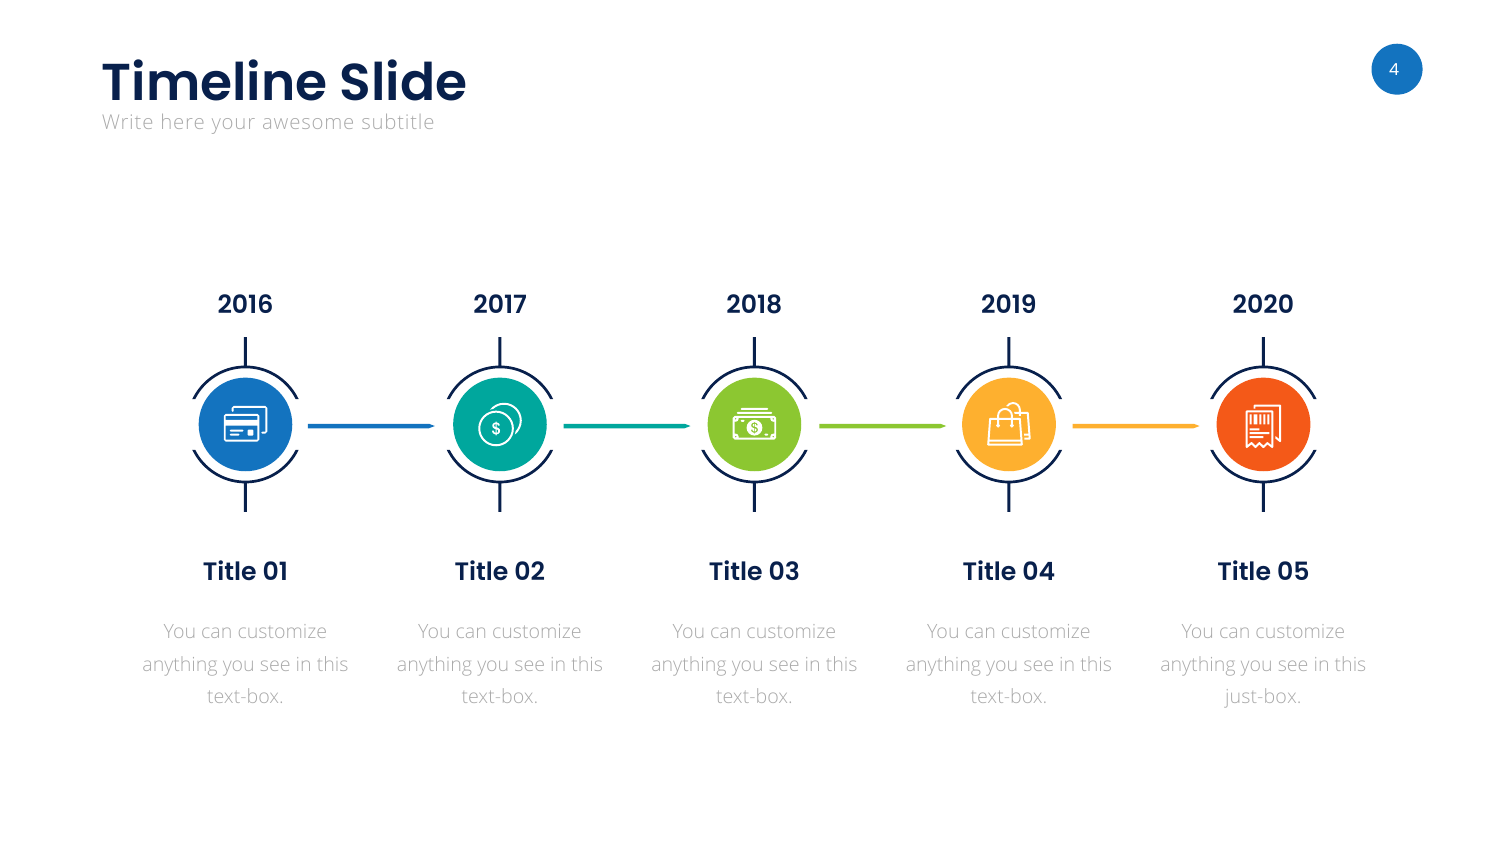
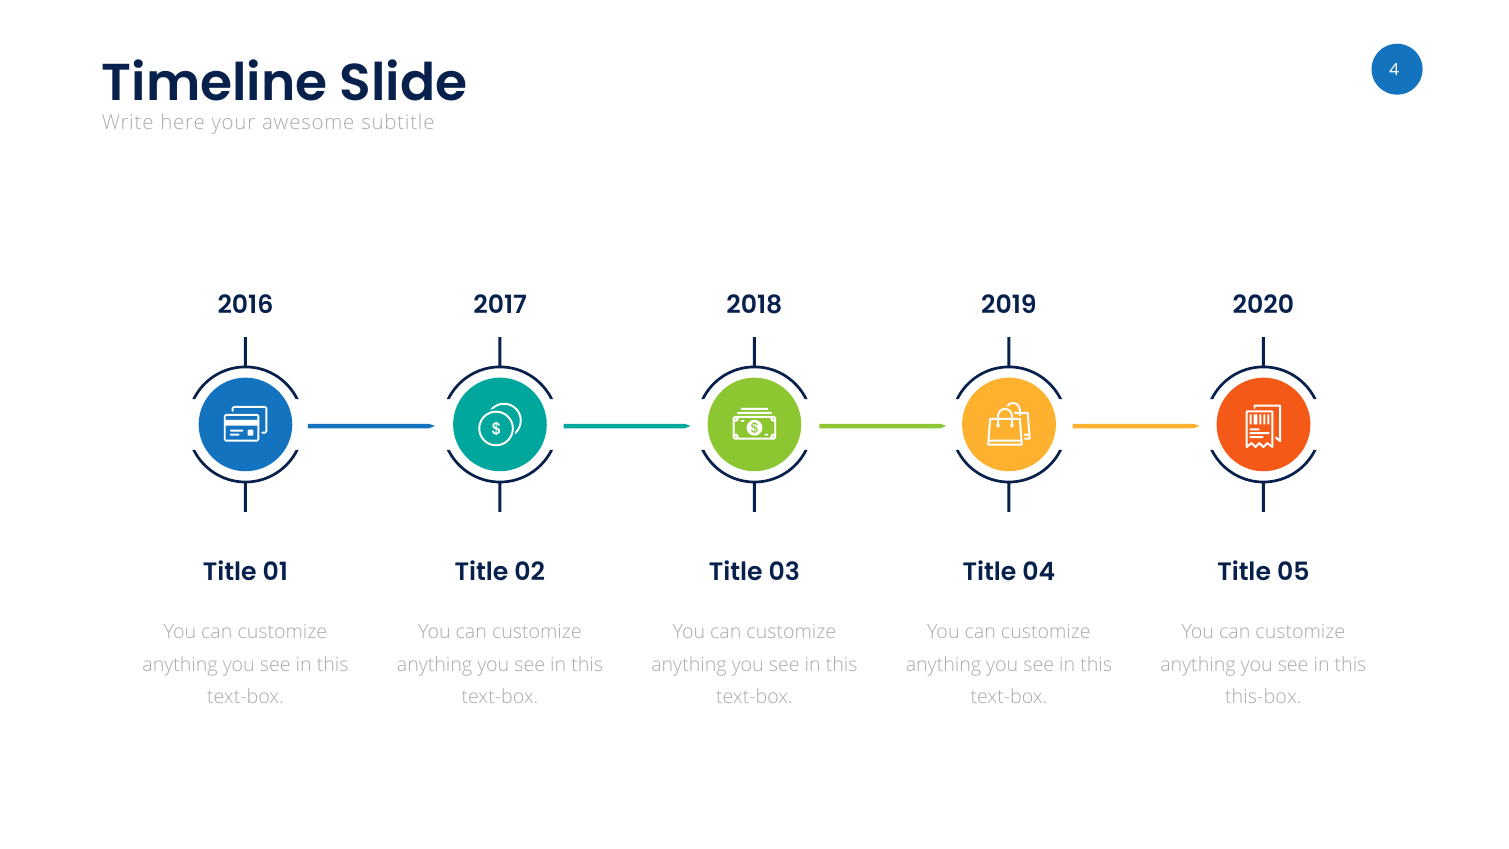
just-box: just-box -> this-box
